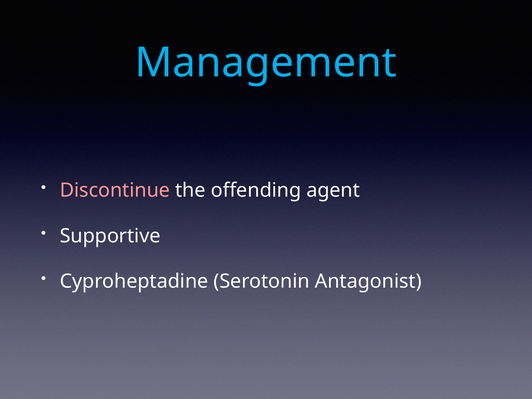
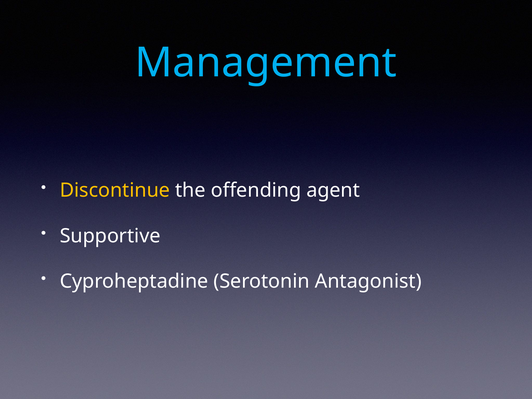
Discontinue colour: pink -> yellow
